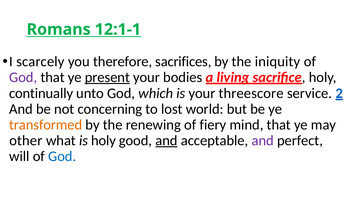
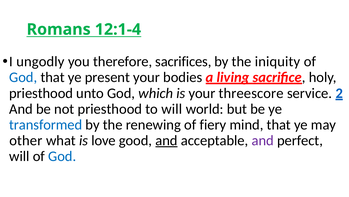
12:1-1: 12:1-1 -> 12:1-4
scarcely: scarcely -> ungodly
God at (23, 77) colour: purple -> blue
present underline: present -> none
continually at (41, 93): continually -> priesthood
not concerning: concerning -> priesthood
to lost: lost -> will
transformed colour: orange -> blue
is holy: holy -> love
